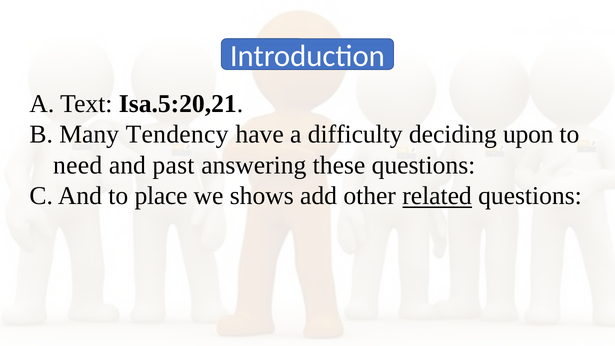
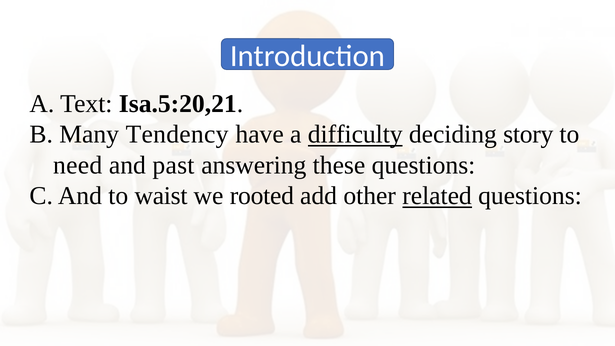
difficulty underline: none -> present
upon: upon -> story
place: place -> waist
shows: shows -> rooted
